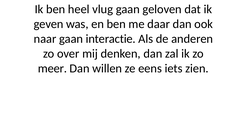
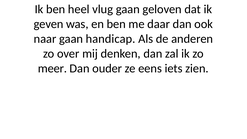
interactie: interactie -> handicap
willen: willen -> ouder
